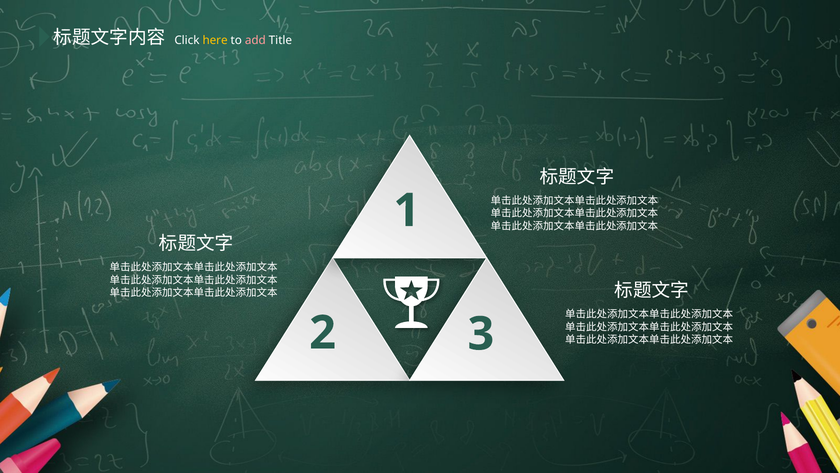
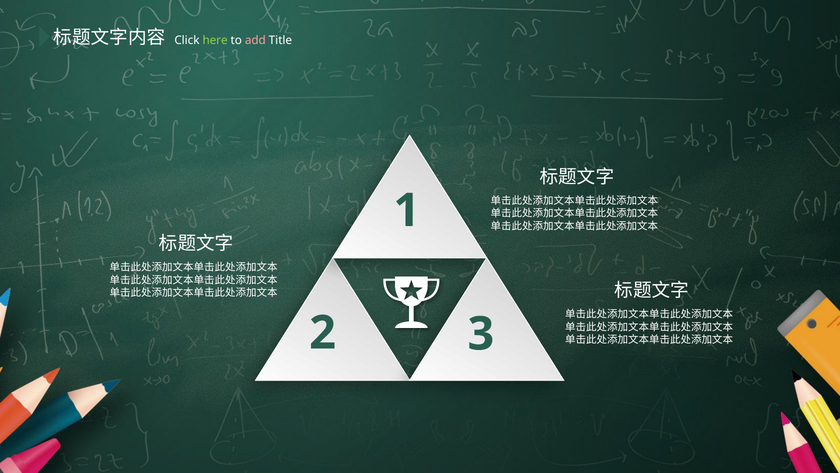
here colour: yellow -> light green
